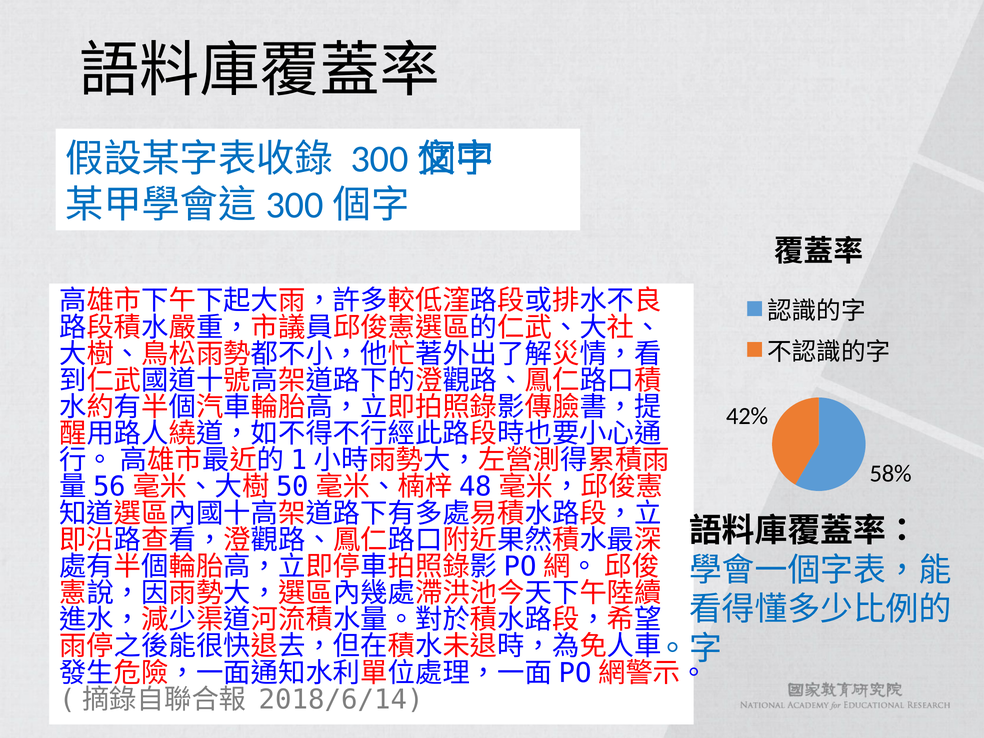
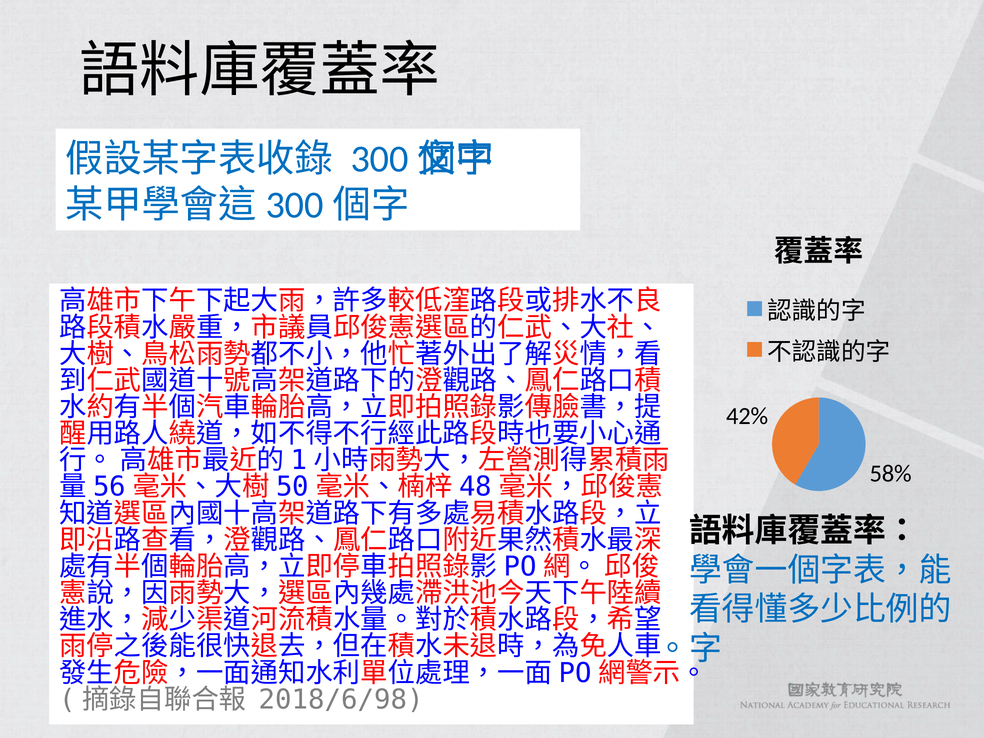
2018/6/14: 2018/6/14 -> 2018/6/98
